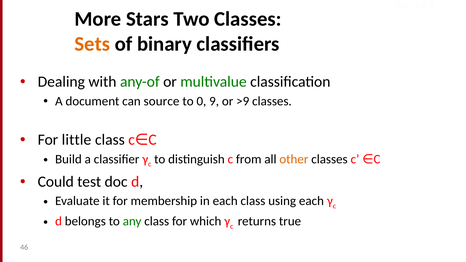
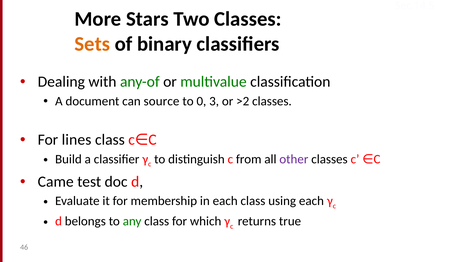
9: 9 -> 3
>9: >9 -> >2
little: little -> lines
other colour: orange -> purple
Could: Could -> Came
